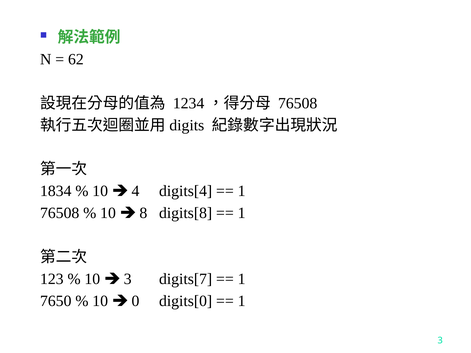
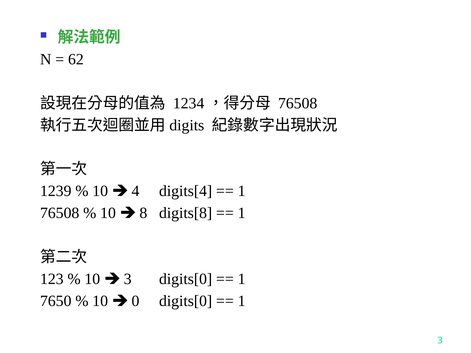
1834: 1834 -> 1239
3 digits[7: digits[7 -> digits[0
